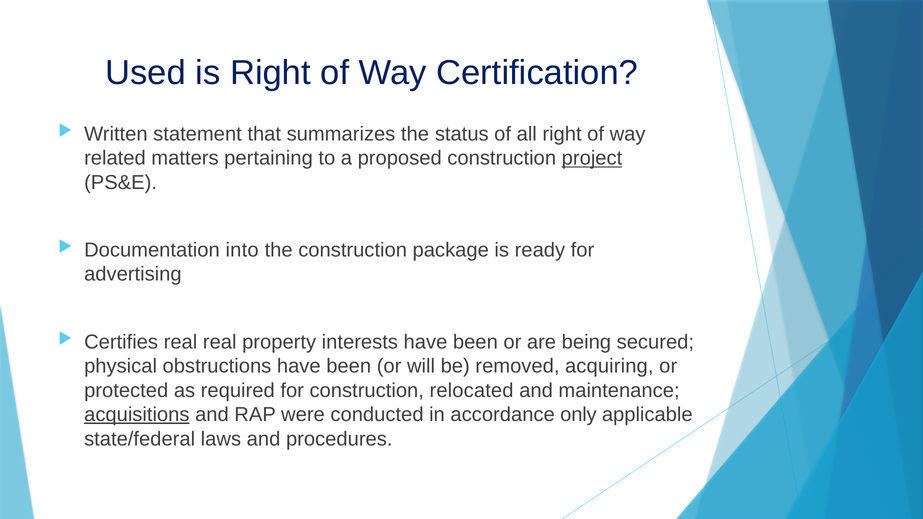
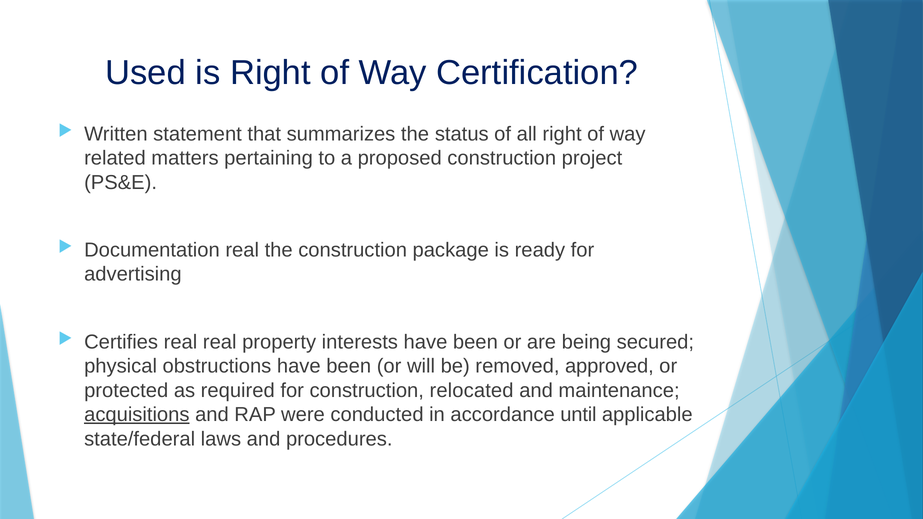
project underline: present -> none
Documentation into: into -> real
acquiring: acquiring -> approved
only: only -> until
